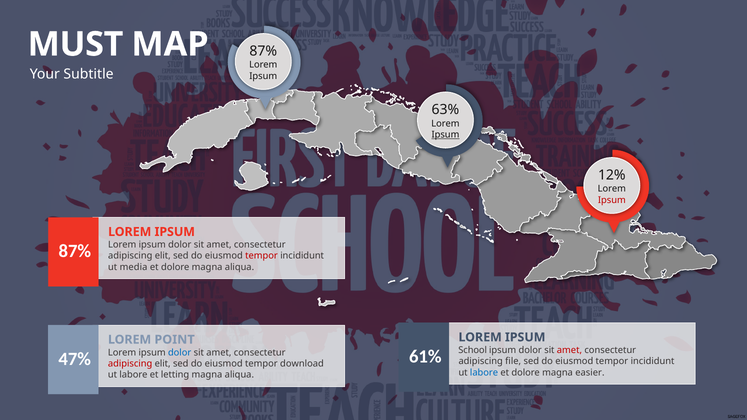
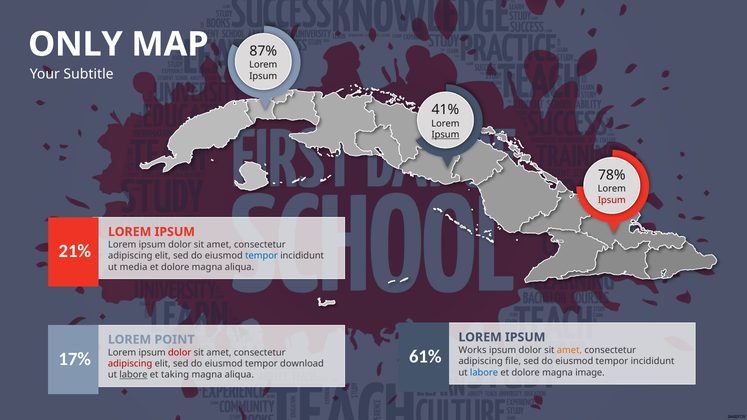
MUST: MUST -> ONLY
63%: 63% -> 41%
12%: 12% -> 78%
87% at (75, 251): 87% -> 21%
tempor at (261, 256) colour: red -> blue
School: School -> Works
amet at (569, 350) colour: red -> orange
dolor at (180, 353) colour: blue -> red
47%: 47% -> 17%
easier: easier -> image
labore at (133, 375) underline: none -> present
letting: letting -> taking
